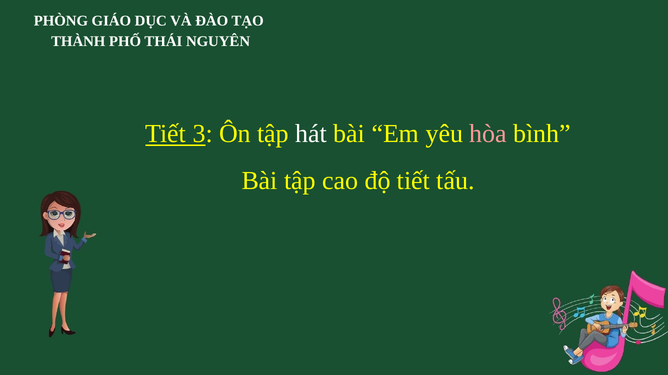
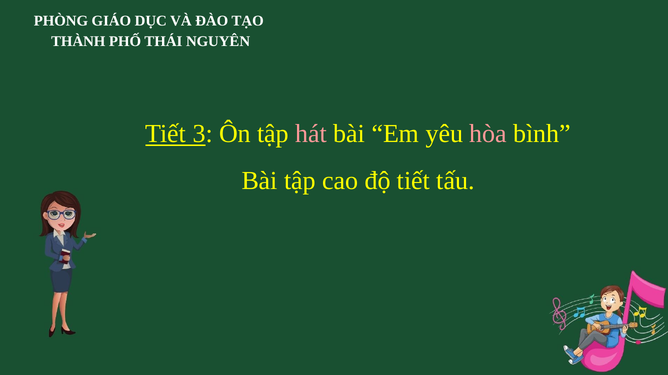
hát colour: white -> pink
